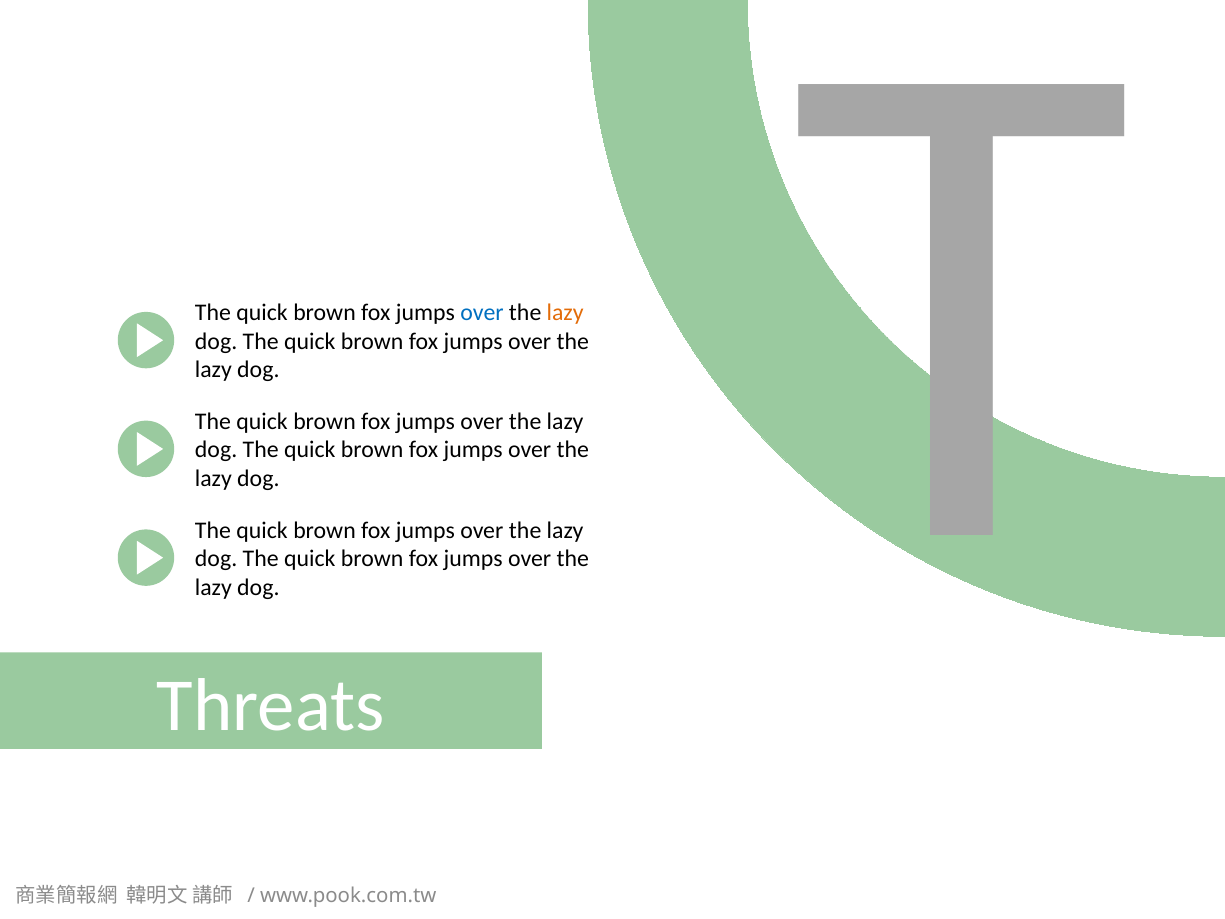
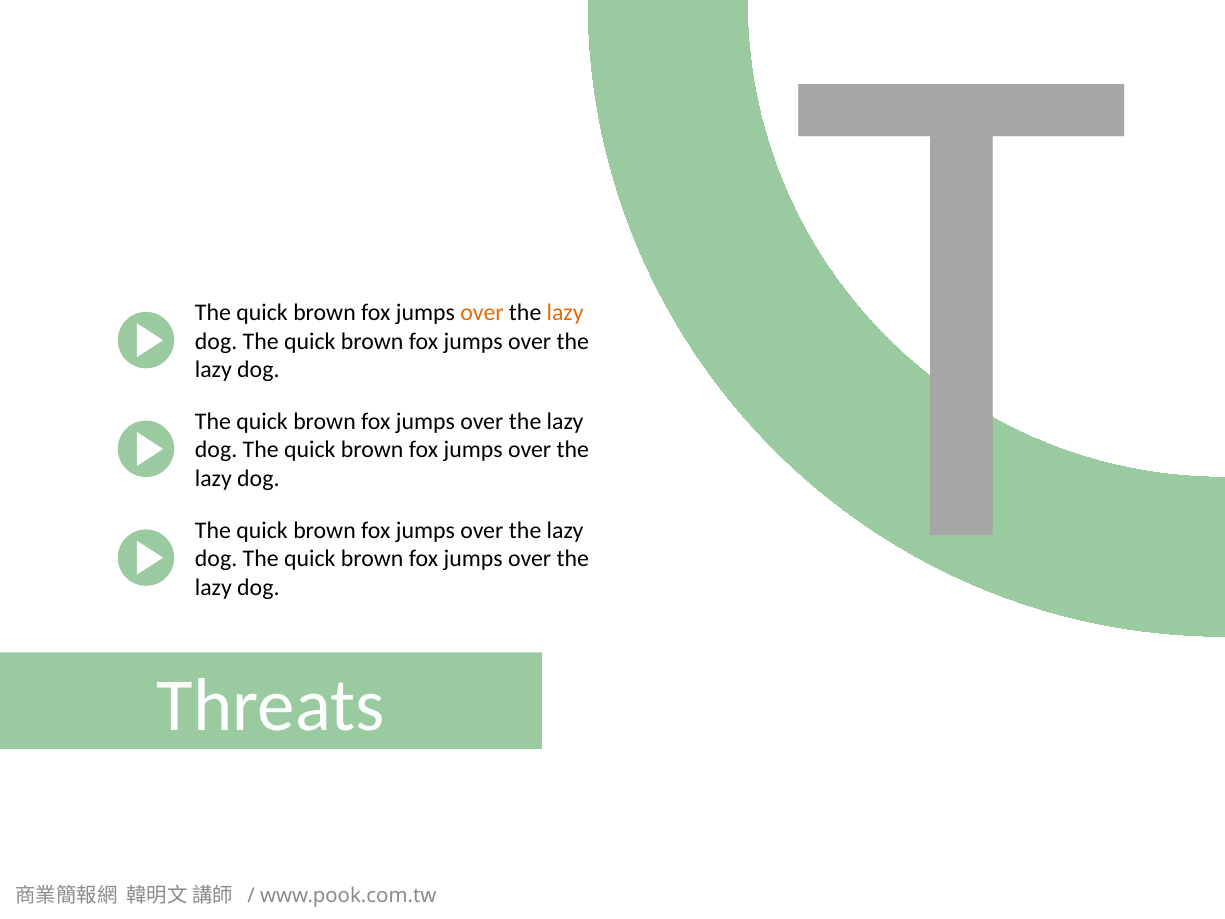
over at (482, 313) colour: blue -> orange
